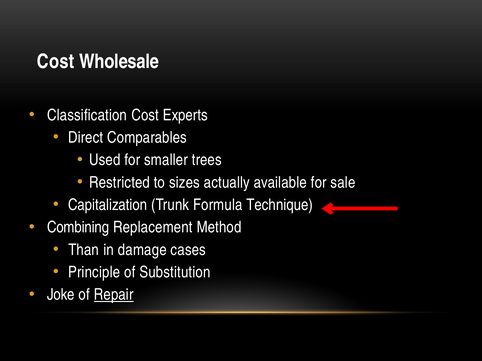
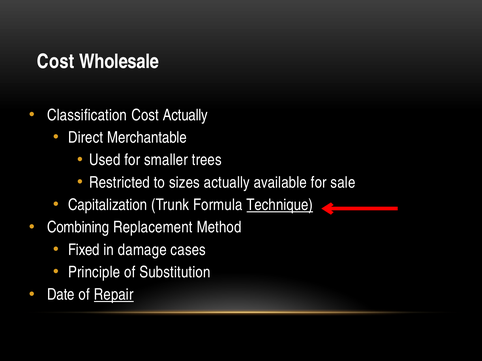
Cost Experts: Experts -> Actually
Comparables: Comparables -> Merchantable
Technique underline: none -> present
Than: Than -> Fixed
Joke: Joke -> Date
